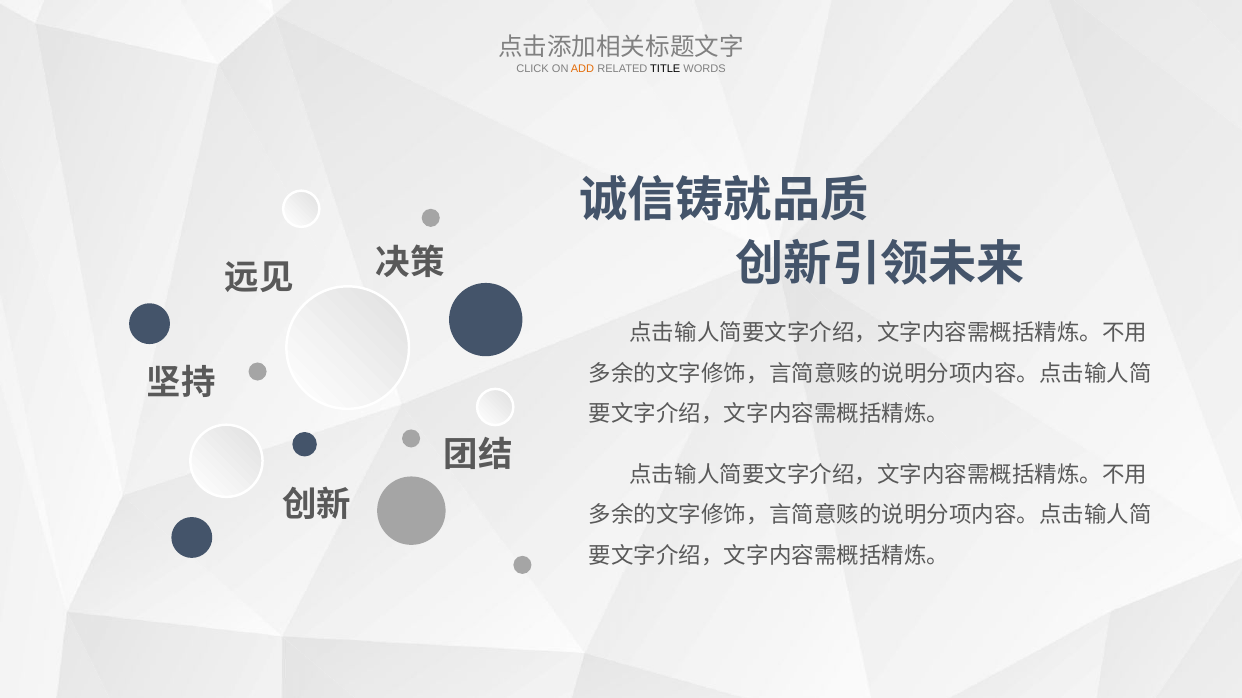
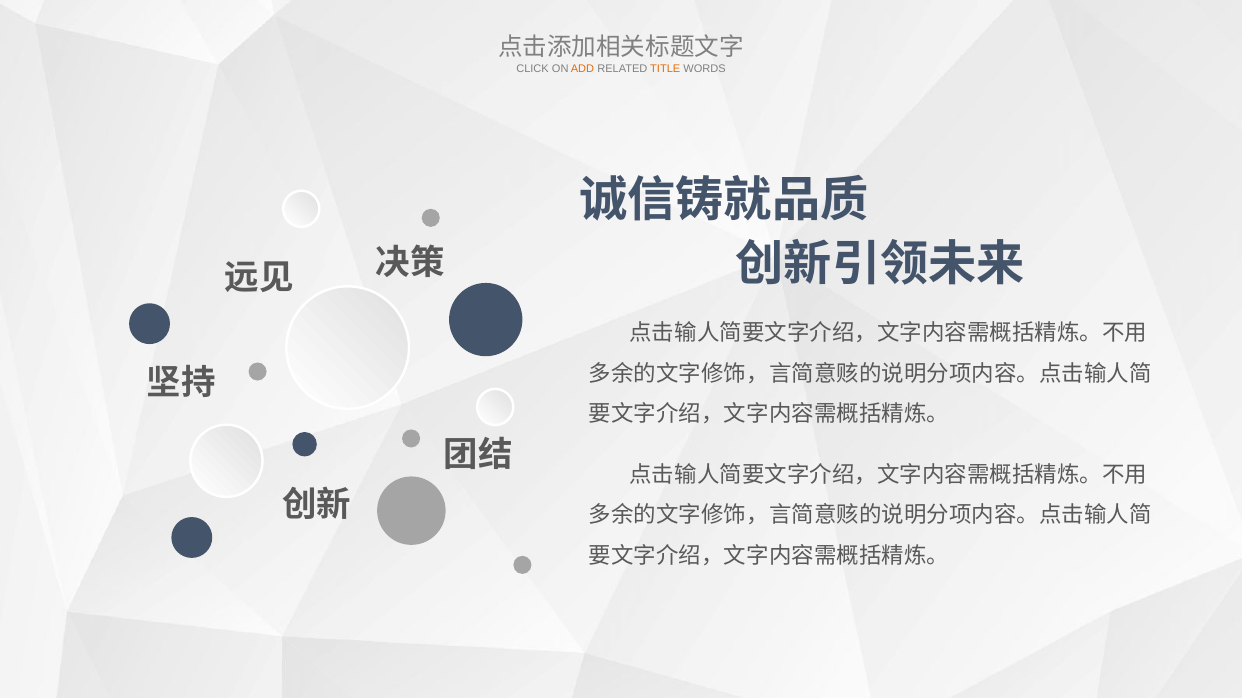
TITLE colour: black -> orange
